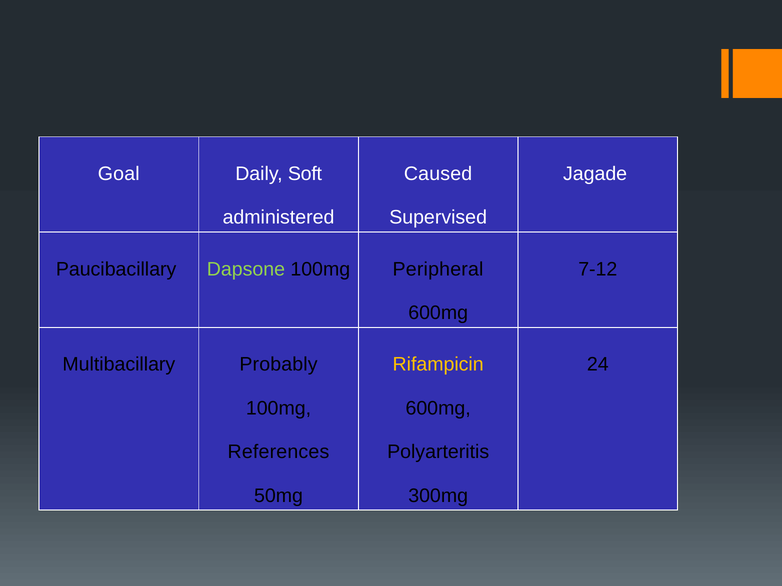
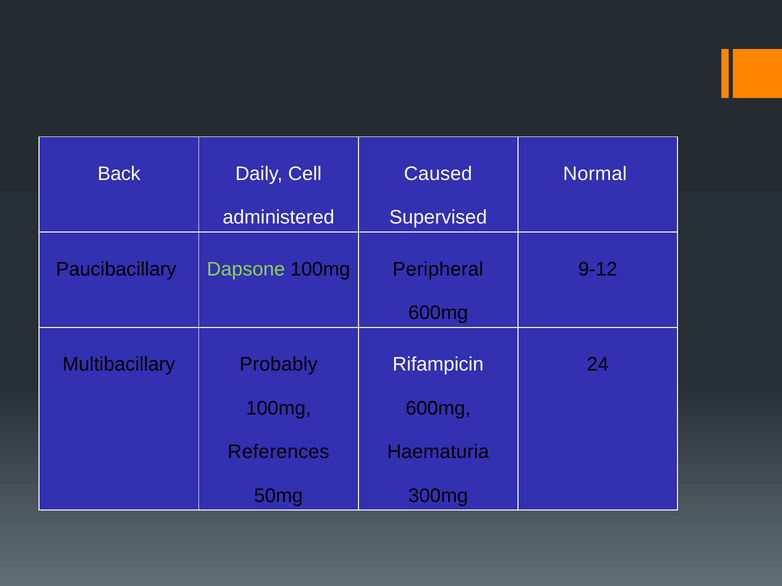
Goal: Goal -> Back
Soft: Soft -> Cell
Jagade: Jagade -> Normal
7-12: 7-12 -> 9-12
Rifampicin colour: yellow -> white
Polyarteritis: Polyarteritis -> Haematuria
